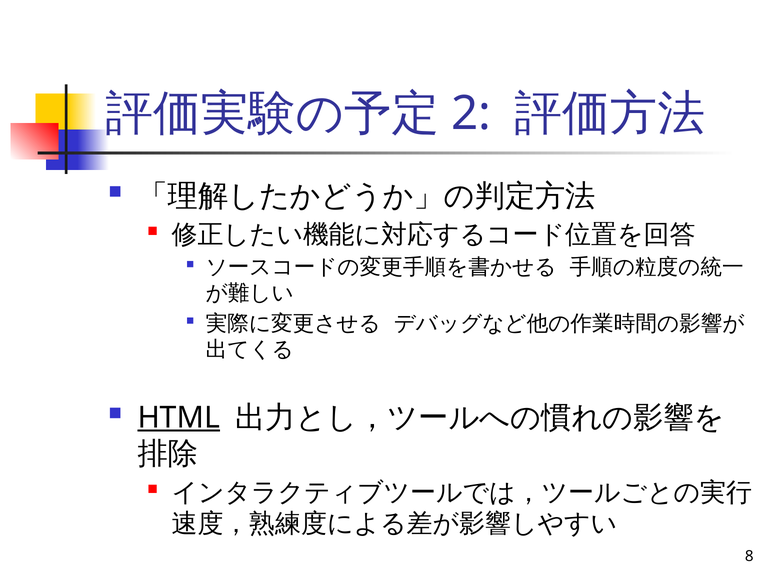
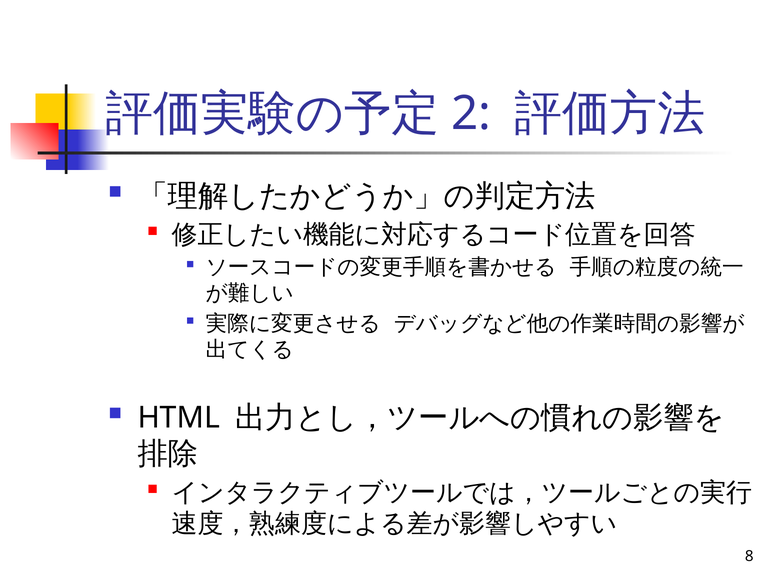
HTML underline: present -> none
